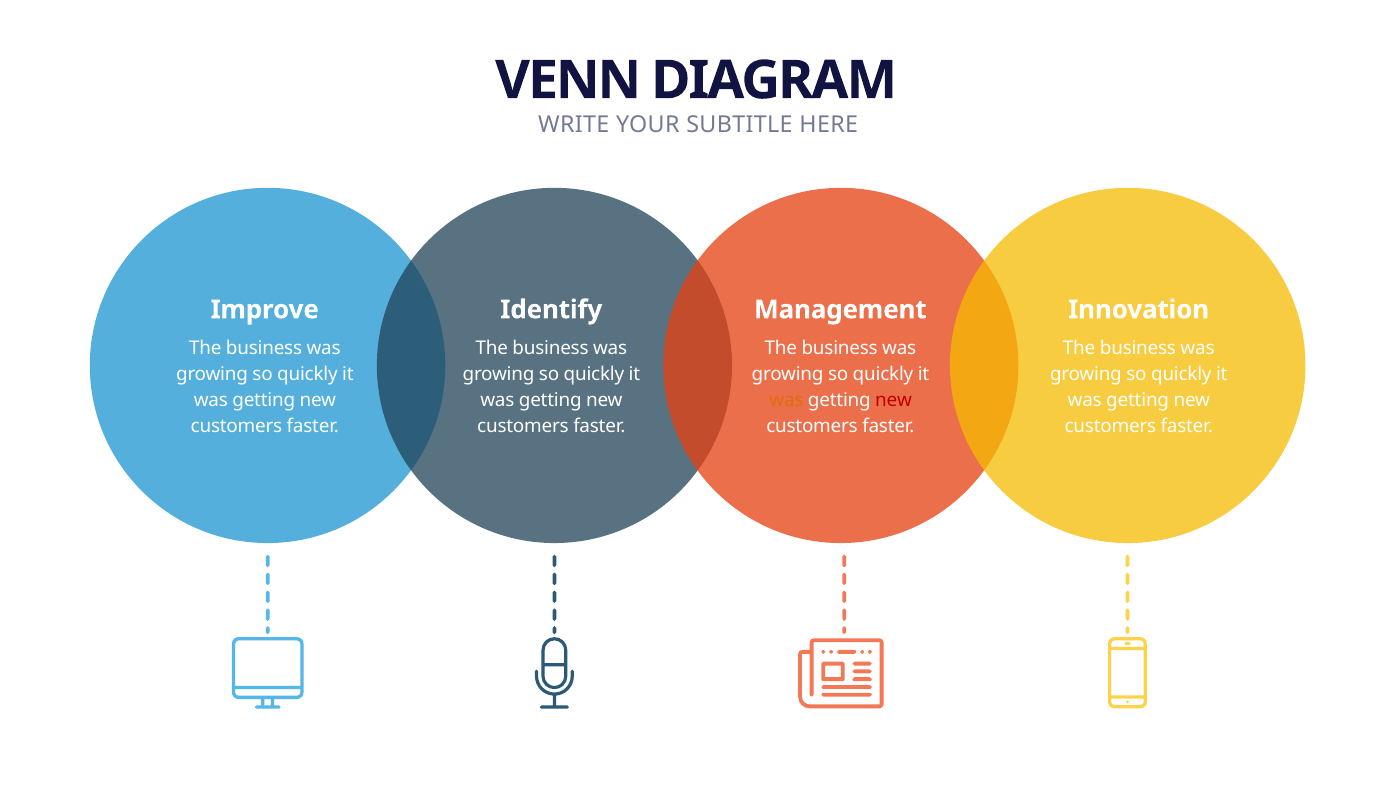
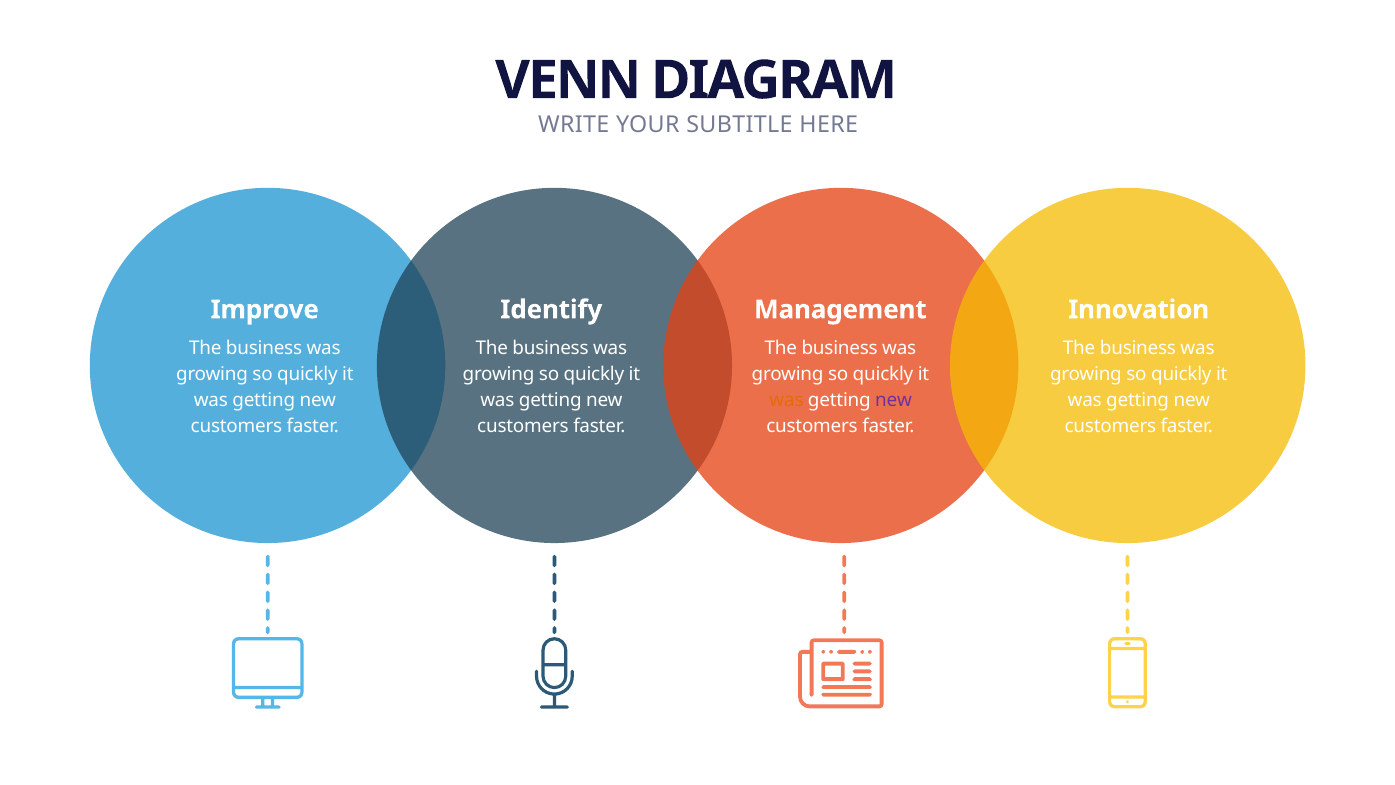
new at (894, 400) colour: red -> purple
